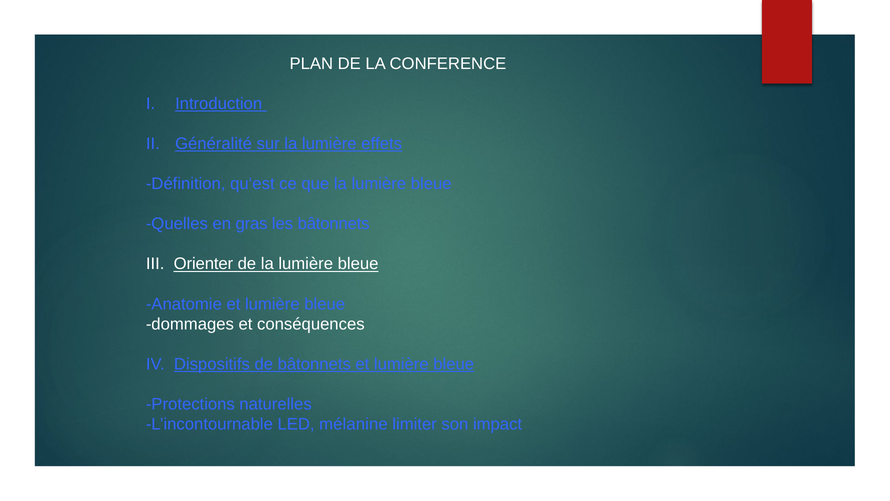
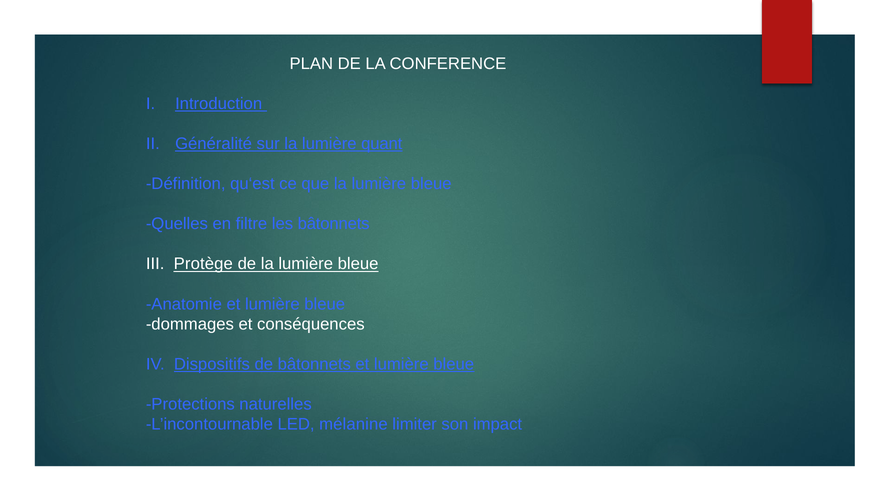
effets: effets -> quant
gras: gras -> filtre
Orienter: Orienter -> Protège
